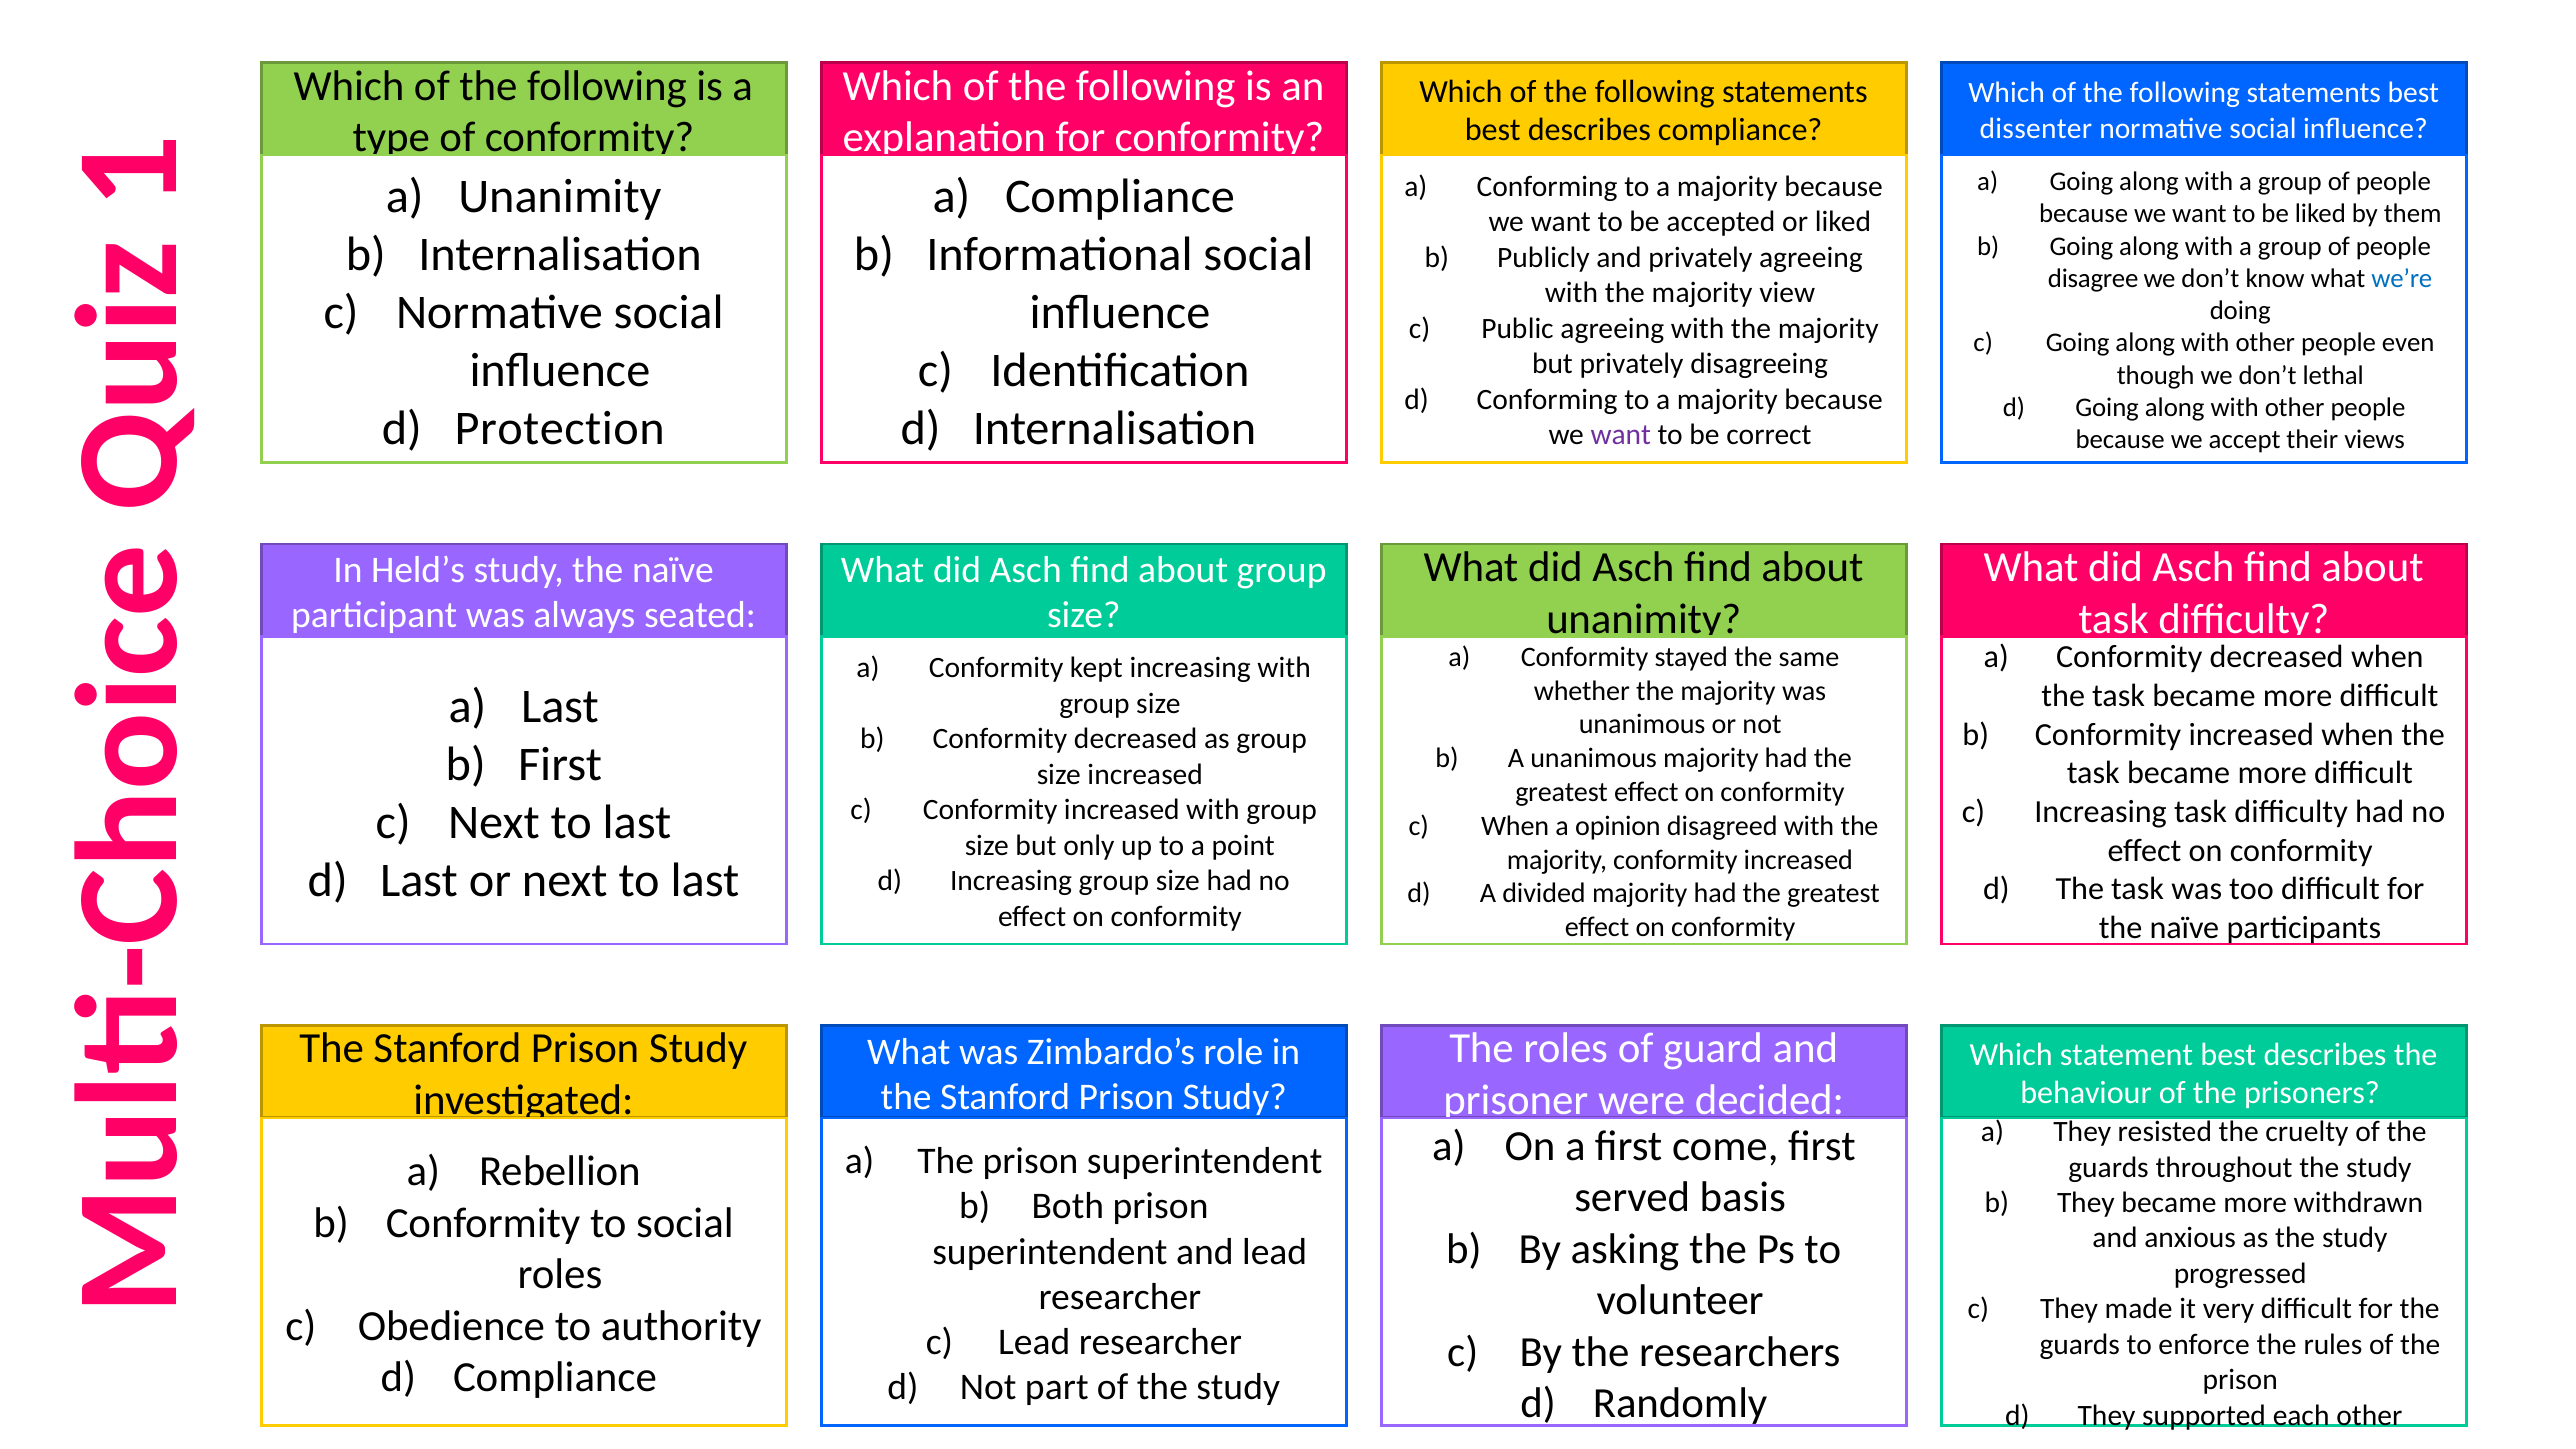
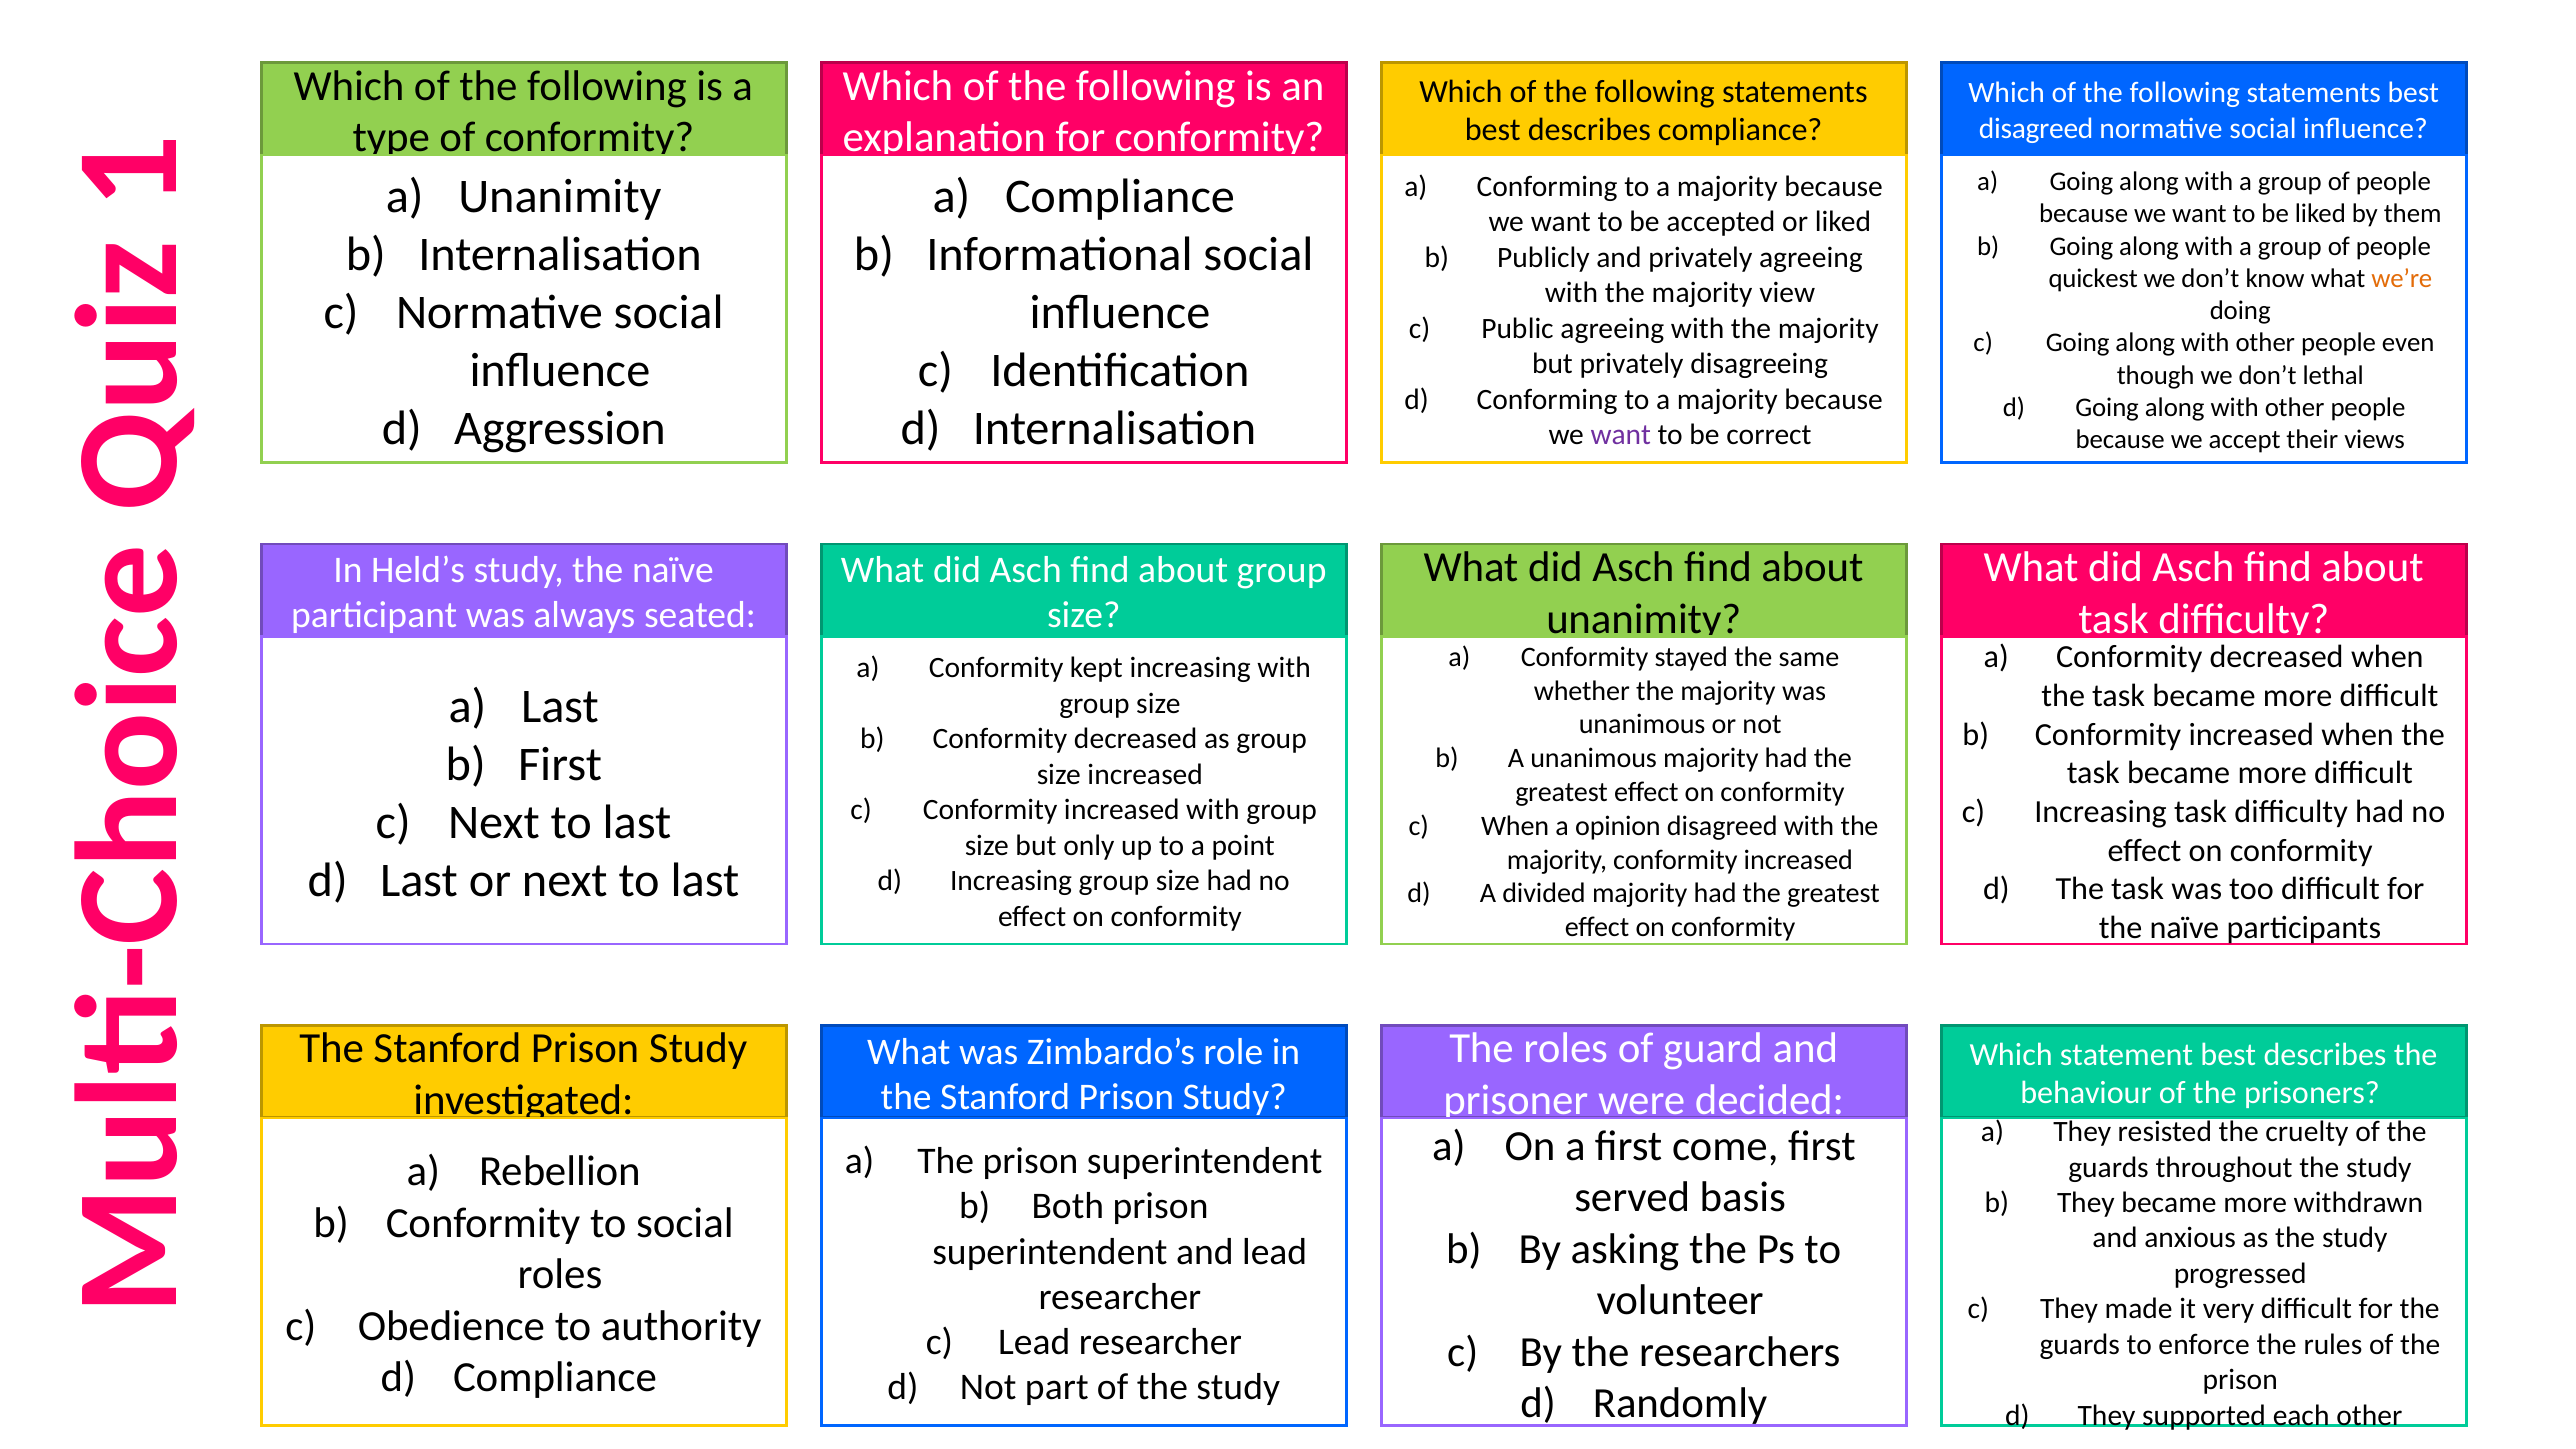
dissenter at (2036, 129): dissenter -> disagreed
disagree: disagree -> quickest
we’re colour: blue -> orange
Protection: Protection -> Aggression
